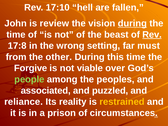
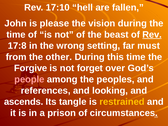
review: review -> please
during at (132, 23) underline: present -> none
viable: viable -> forget
people colour: light green -> pink
associated: associated -> references
puzzled: puzzled -> looking
reliance: reliance -> ascends
reality: reality -> tangle
